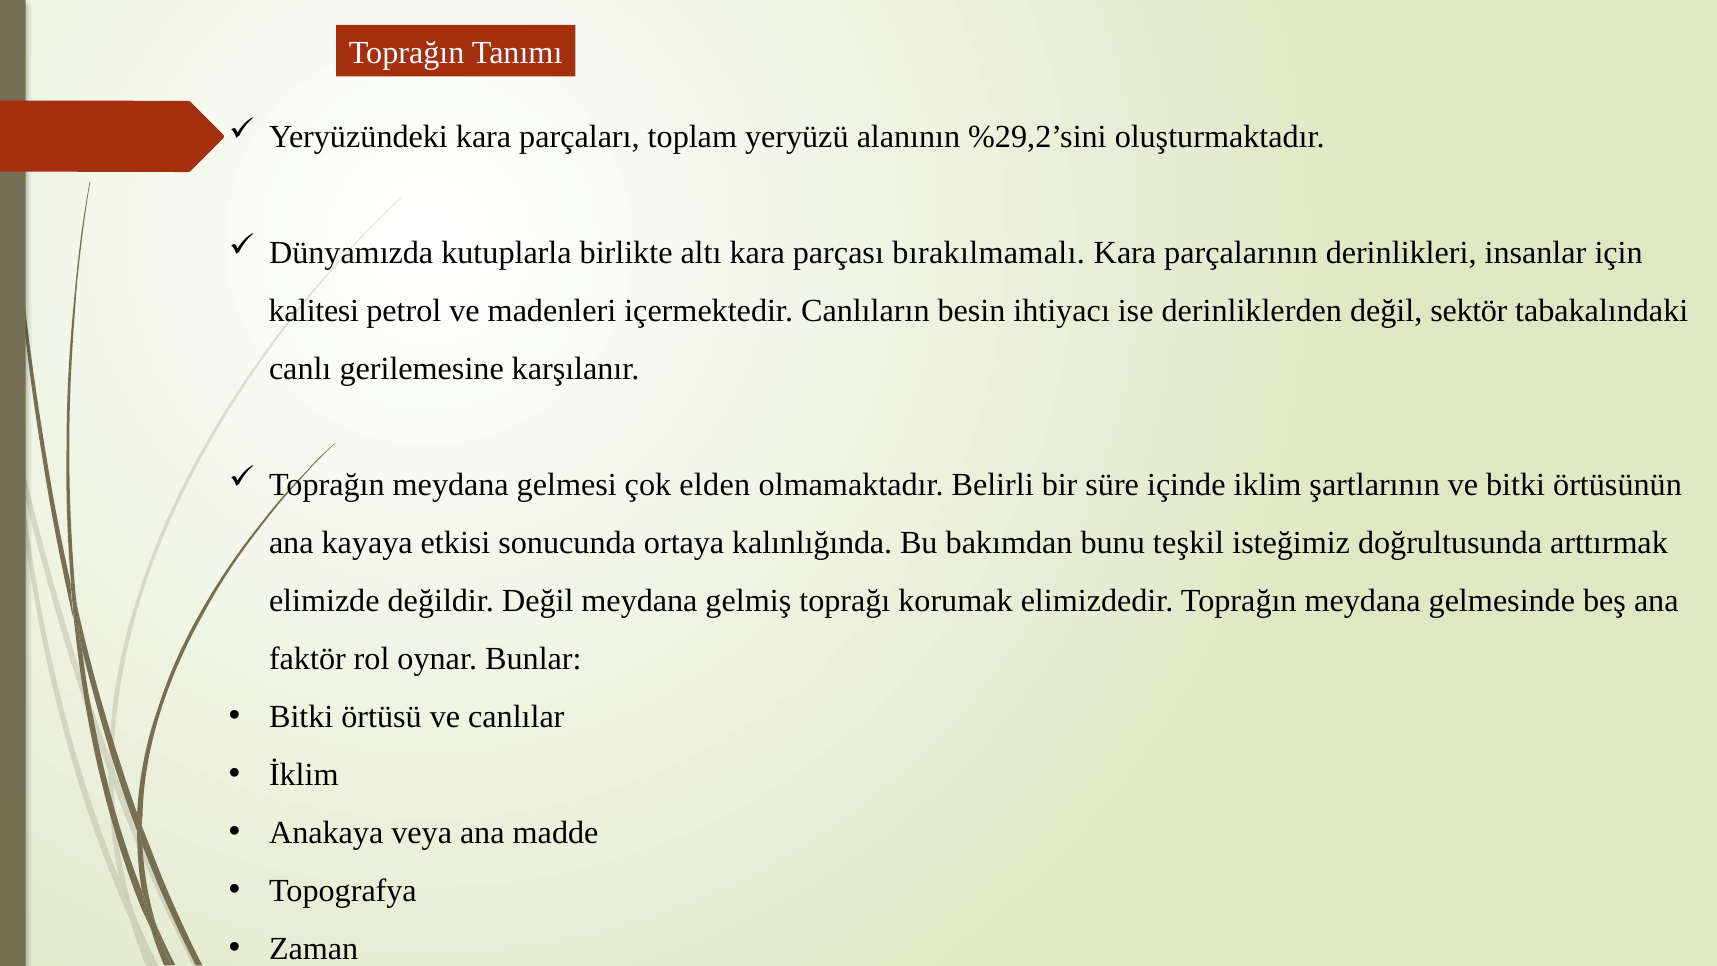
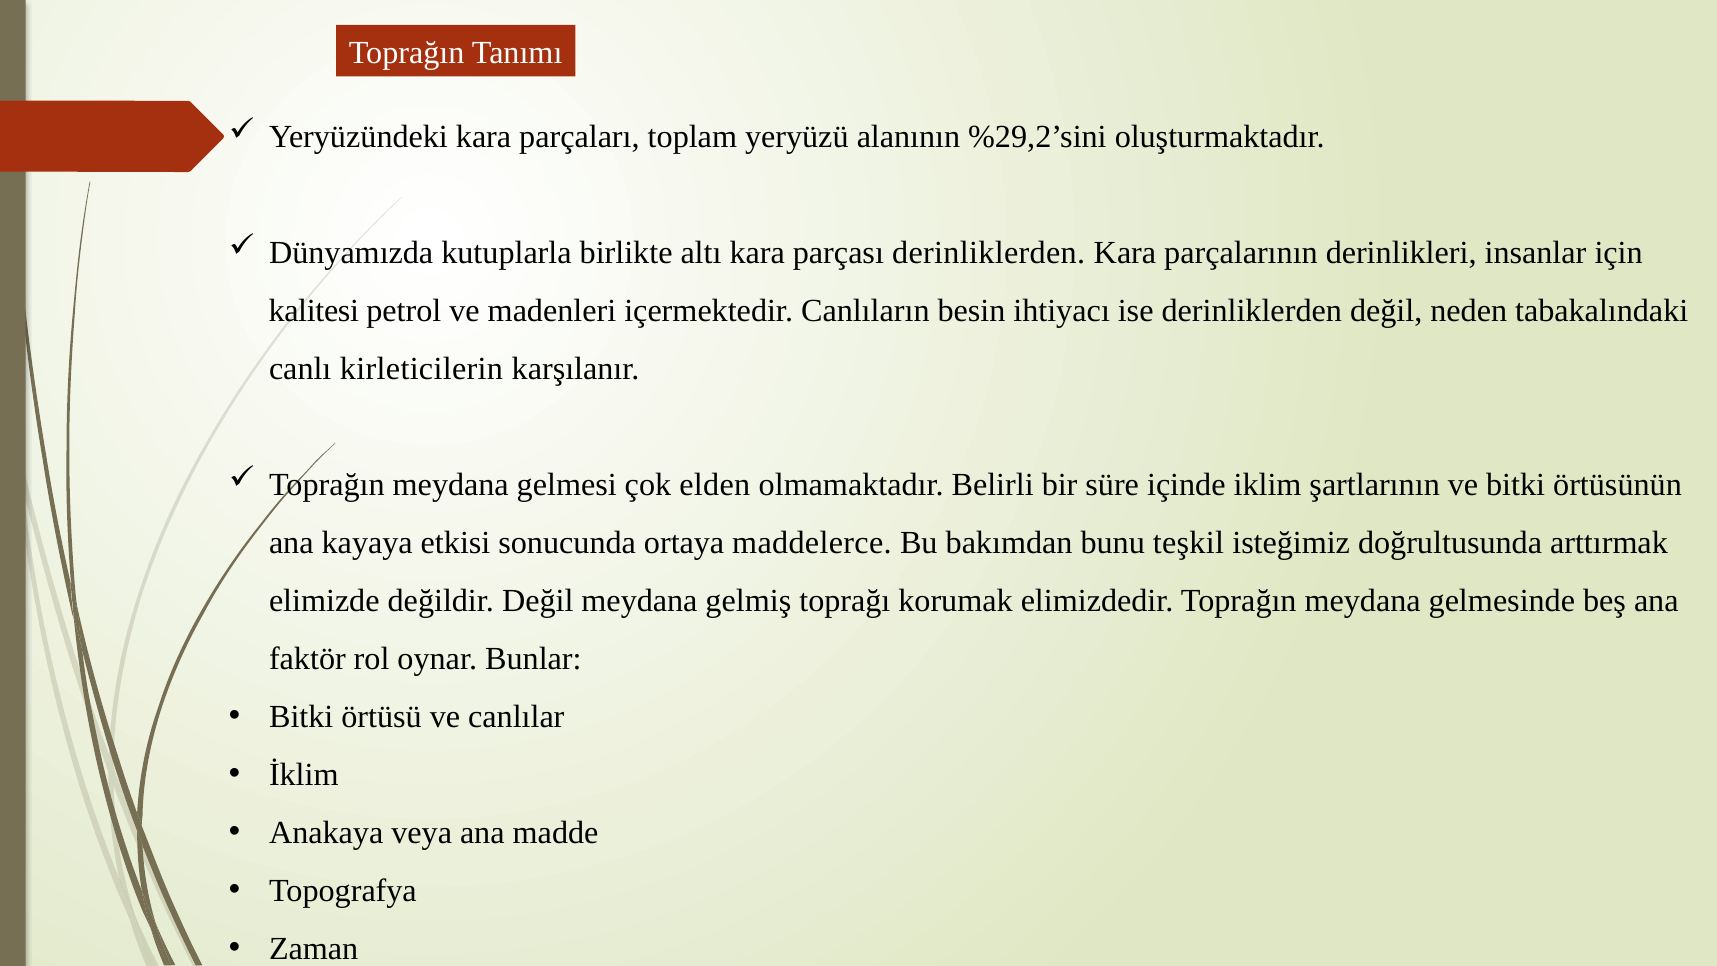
parçası bırakılmamalı: bırakılmamalı -> derinliklerden
sektör: sektör -> neden
gerilemesine: gerilemesine -> kirleticilerin
kalınlığında: kalınlığında -> maddelerce
